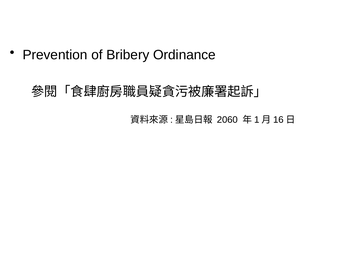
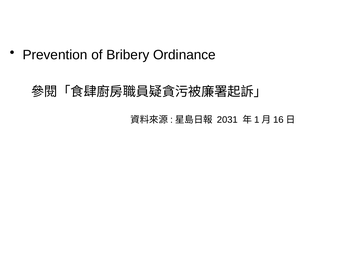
2060: 2060 -> 2031
